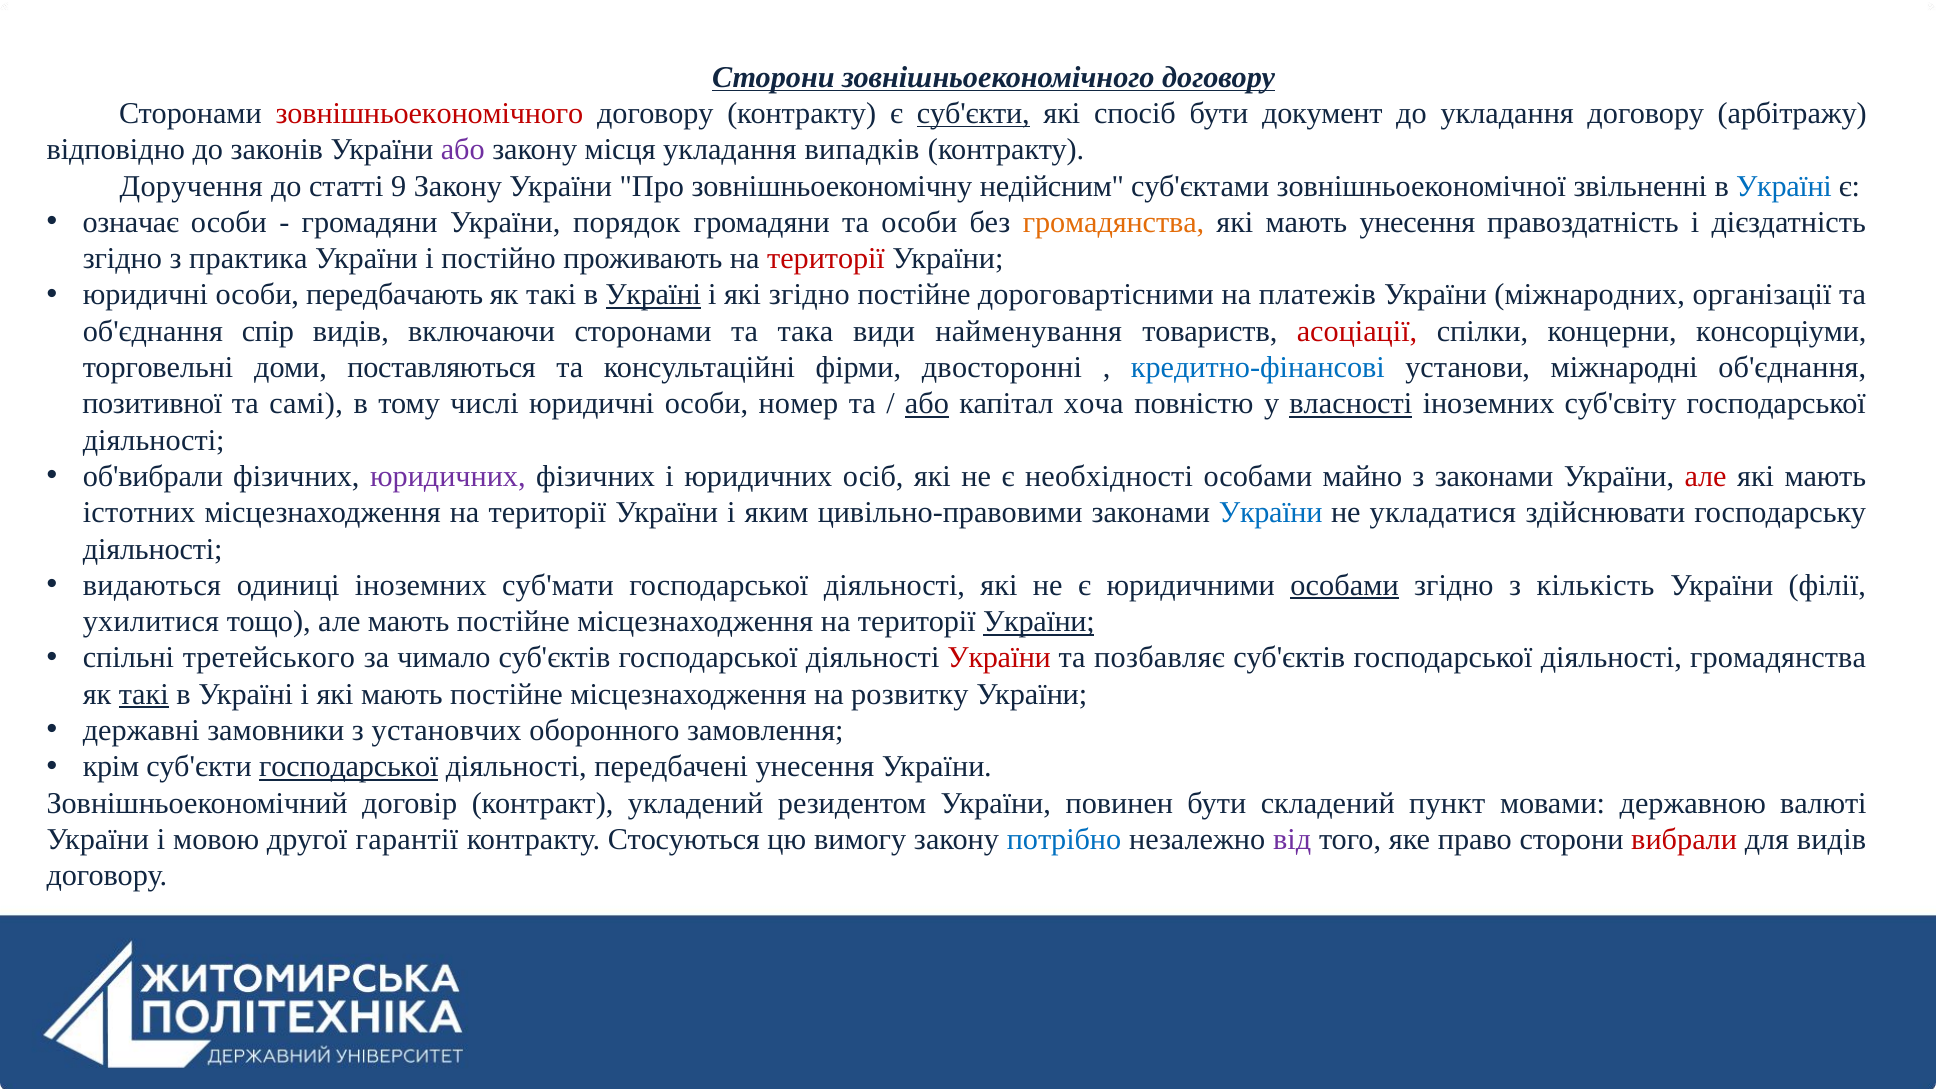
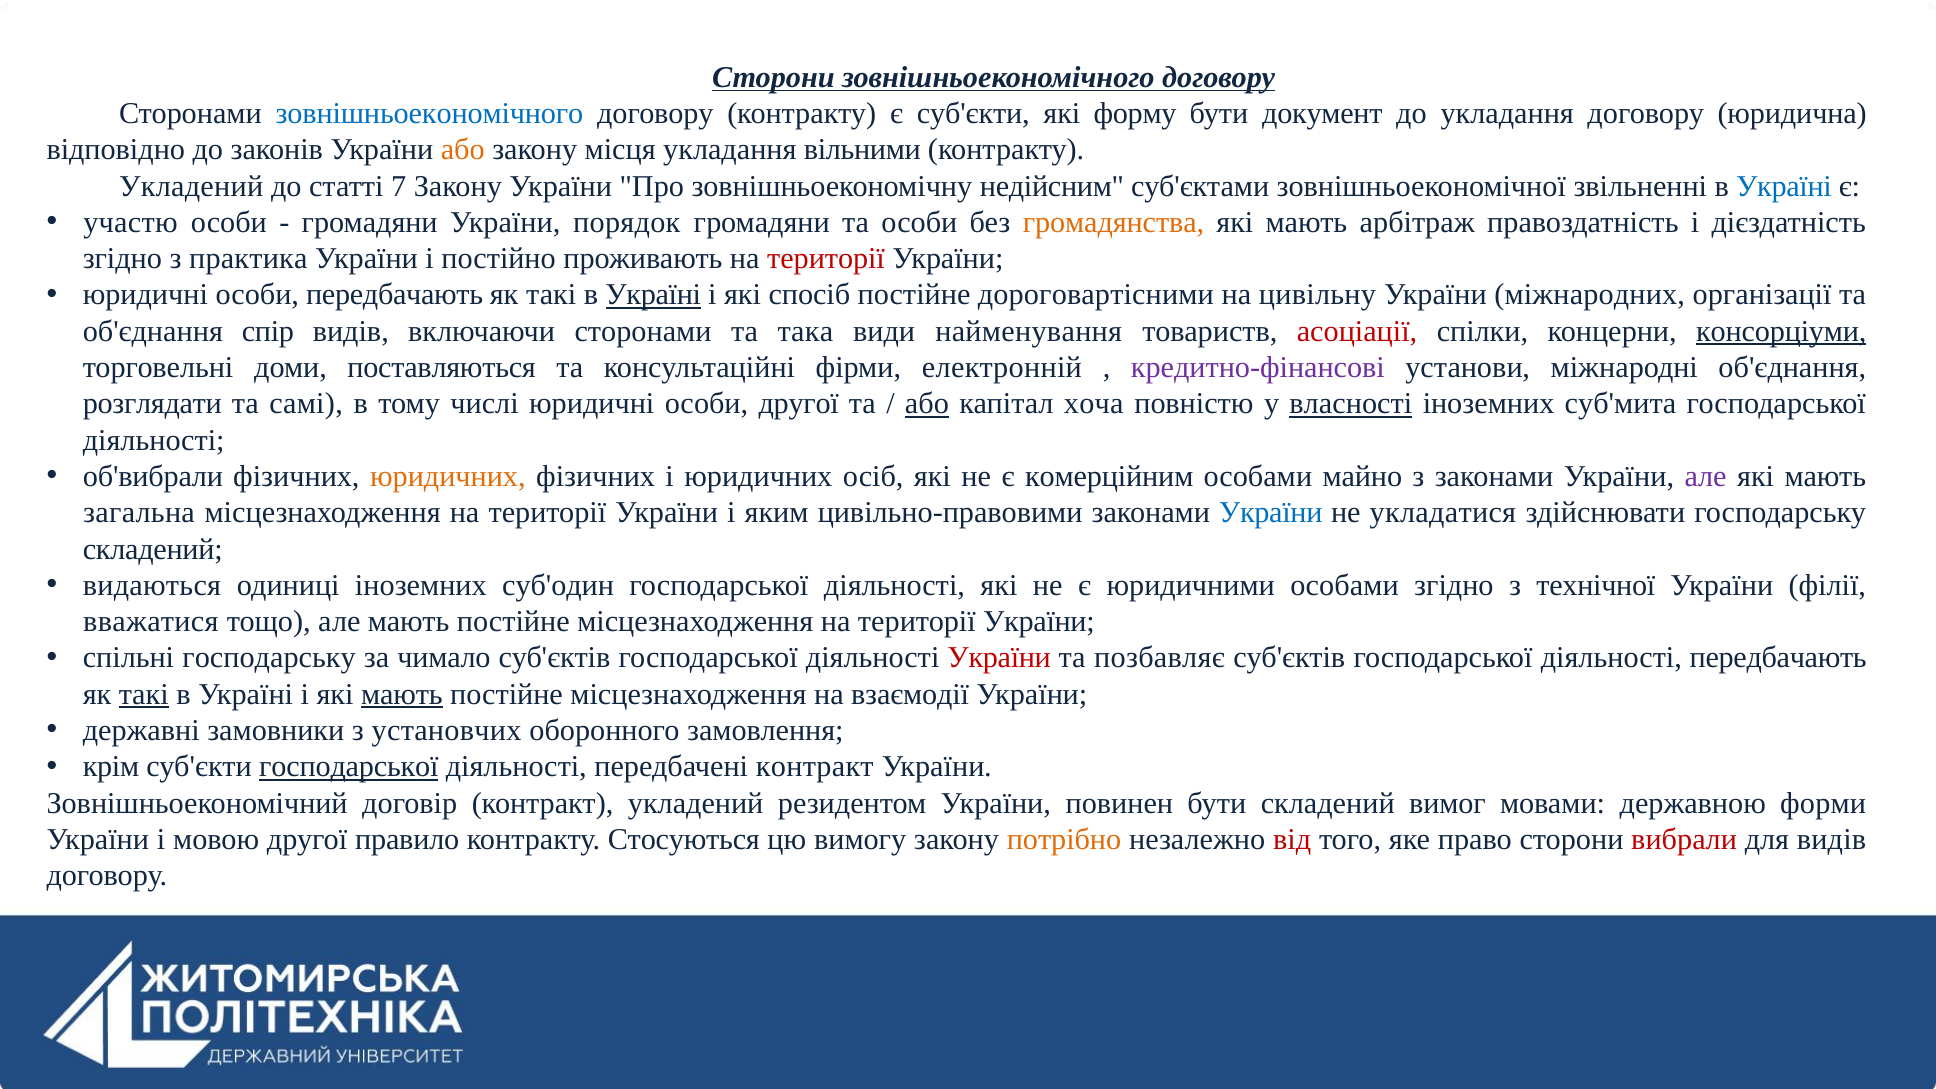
зовнішньоекономічного at (429, 113) colour: red -> blue
суб'єкти at (973, 113) underline: present -> none
спосіб: спосіб -> фopмy
арбітражу: арбітражу -> юридична
або at (463, 150) colour: purple -> orange
випадків: випадків -> вільними
Доручення at (191, 186): Доручення -> Укладений
9: 9 -> 7
означає: означає -> участю
мають унесення: унесення -> арбітраж
які згідно: згідно -> спосіб
платежів: платежів -> цивільну
консорціуми underline: none -> present
двосторонні: двосторонні -> електронній
кредитно-фінансові colour: blue -> purple
позитивної: позитивної -> розглядати
особи номер: номер -> другої
суб'світу: суб'світу -> суб'мита
юридичних at (448, 476) colour: purple -> orange
необхідності: необхідності -> комерційним
але at (1706, 476) colour: red -> purple
істотних: істотних -> загальна
діяльності at (153, 549): діяльності -> складений
суб'мати: суб'мати -> суб'один
особами at (1345, 585) underline: present -> none
кількість: кількість -> технічної
ухилитися: ухилитися -> вважатися
України at (1039, 622) underline: present -> none
спільні третейського: третейського -> господарську
діяльності громадянства: громадянства -> передбачають
мають at (402, 694) underline: none -> present
розвитку: розвитку -> взаємодії
передбачені унесення: унесення -> контракт
пункт: пункт -> вимог
валюті: валюті -> форми
гарантії: гарантії -> правило
потрібно colour: blue -> orange
від colour: purple -> red
